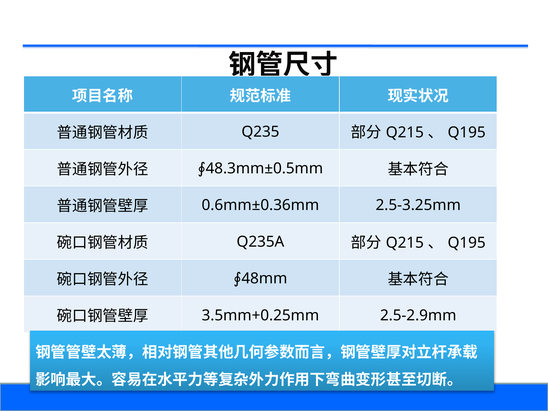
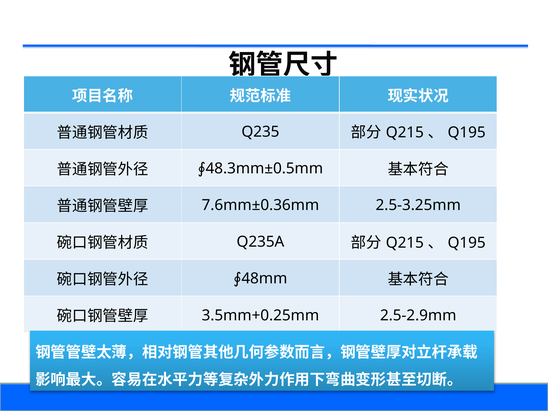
0.6mm±0.36mm: 0.6mm±0.36mm -> 7.6mm±0.36mm
